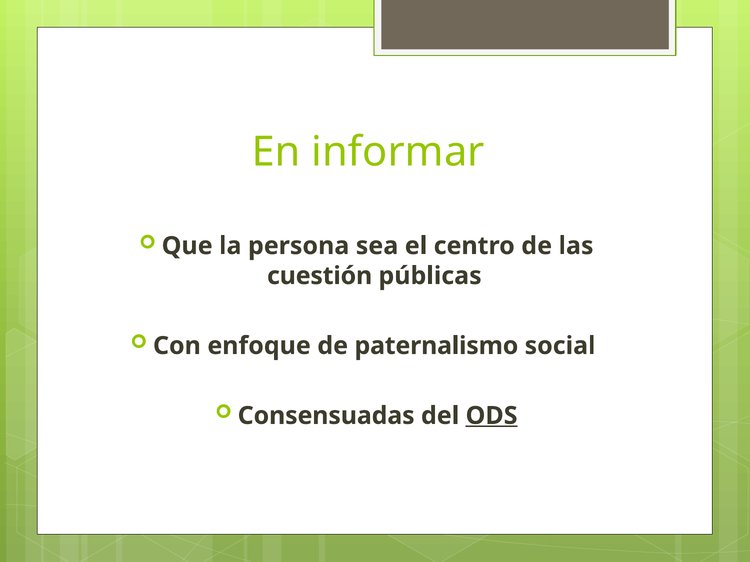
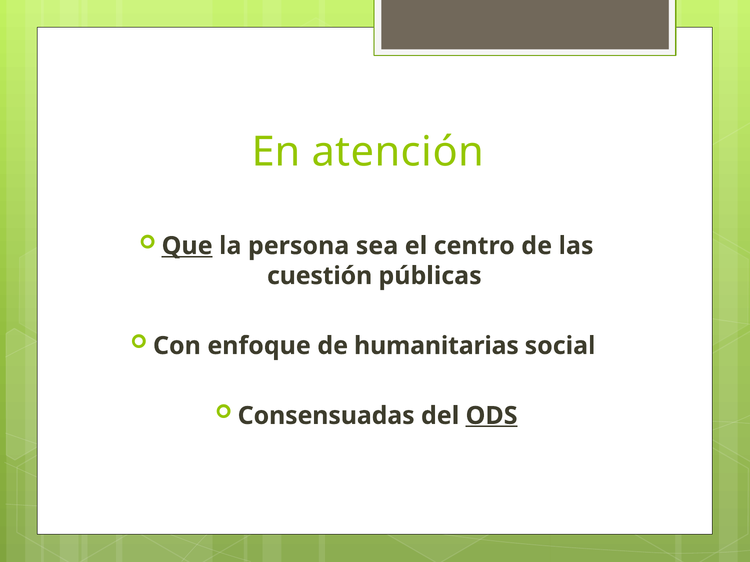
informar: informar -> atención
Que underline: none -> present
paternalismo: paternalismo -> humanitarias
